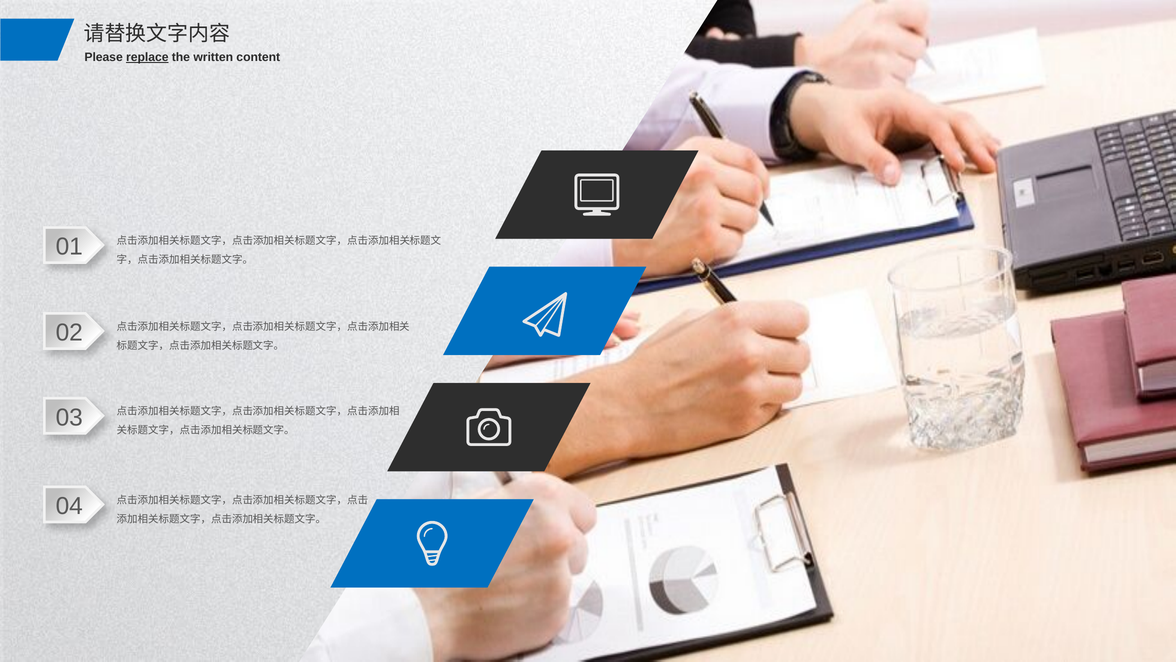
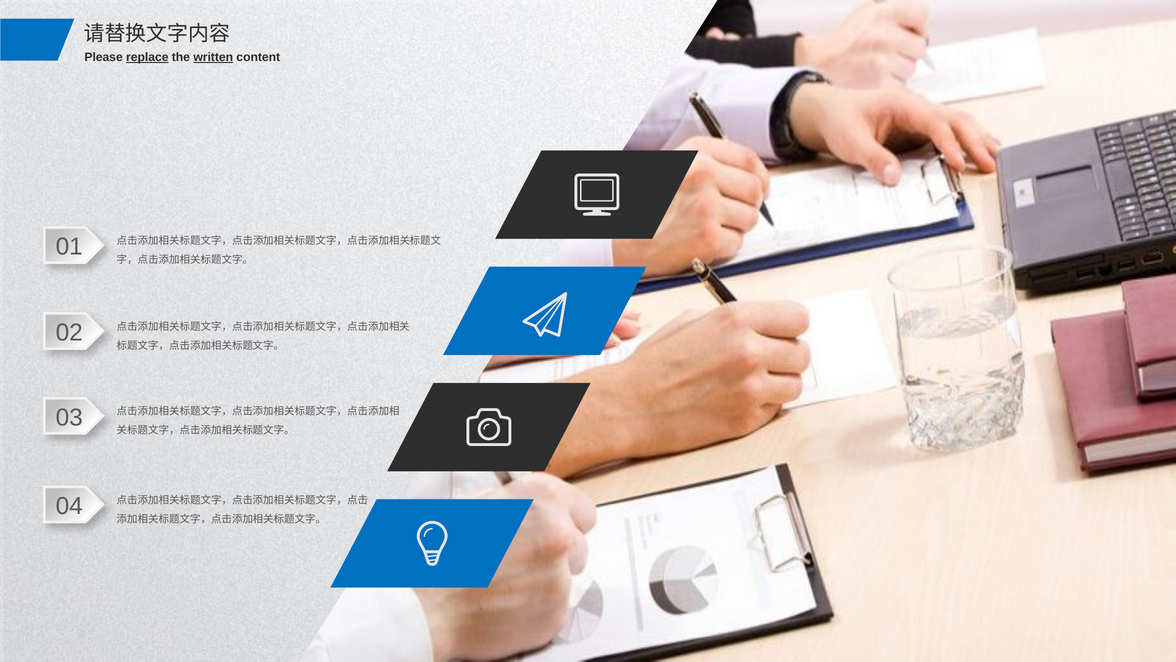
written underline: none -> present
